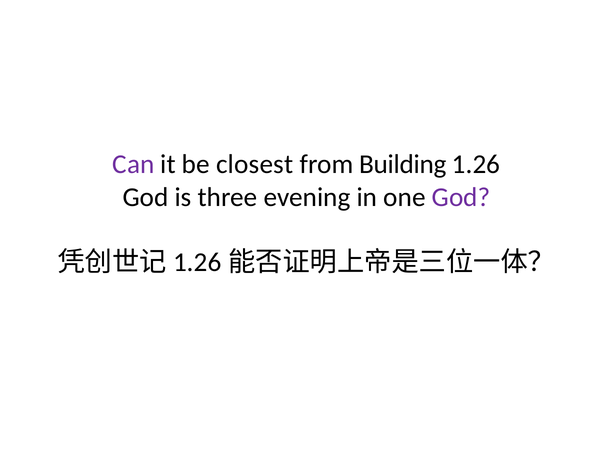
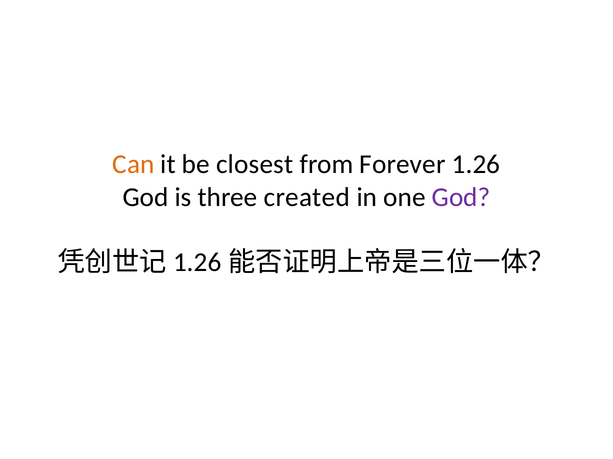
Can colour: purple -> orange
Building: Building -> Forever
evening: evening -> created
